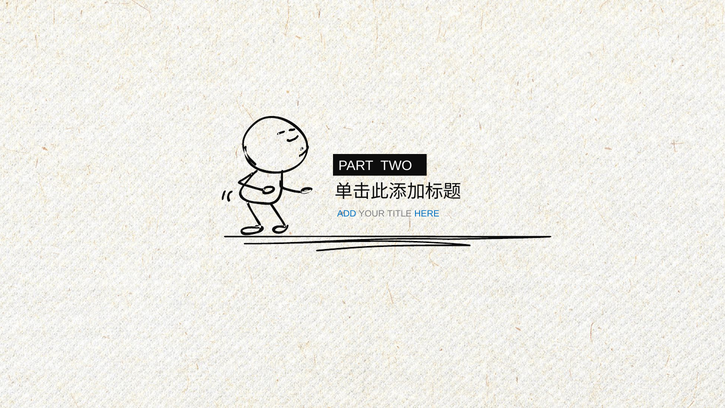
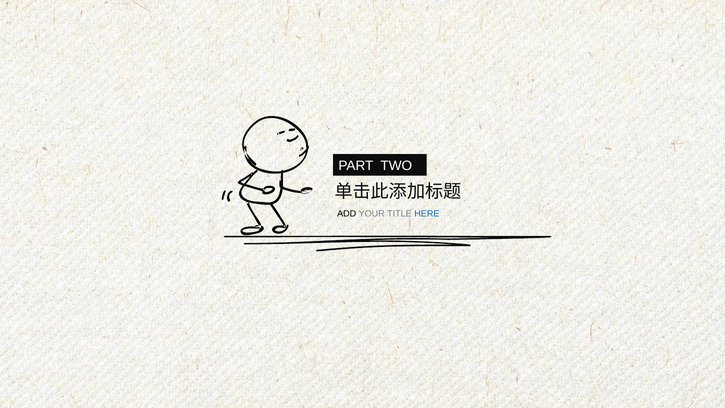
ADD colour: blue -> black
